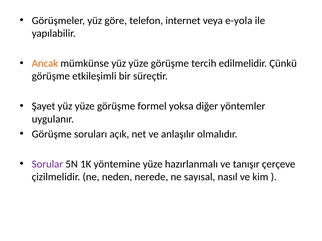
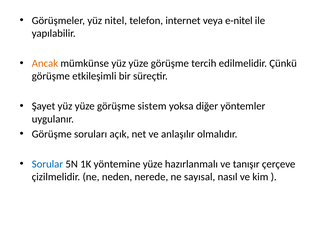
göre: göre -> nitel
e-yola: e-yola -> e-nitel
formel: formel -> sistem
Sorular colour: purple -> blue
